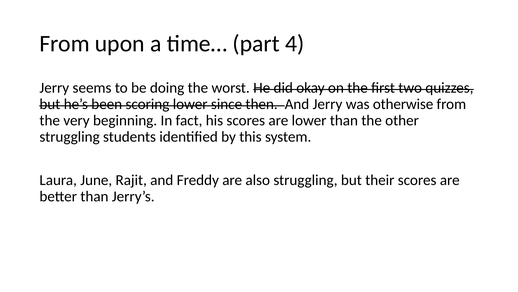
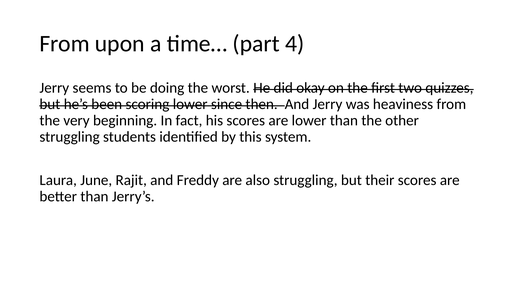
otherwise: otherwise -> heaviness
